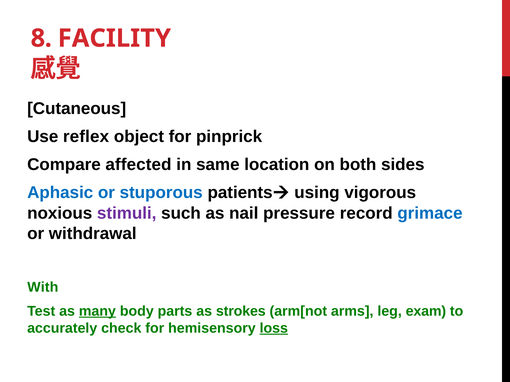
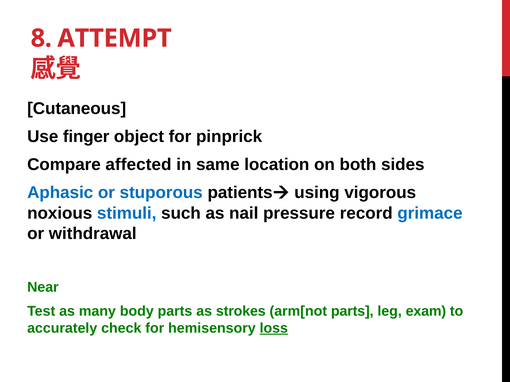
FACILITY: FACILITY -> ATTEMPT
reflex: reflex -> finger
stimuli colour: purple -> blue
With: With -> Near
many underline: present -> none
arm[not arms: arms -> parts
